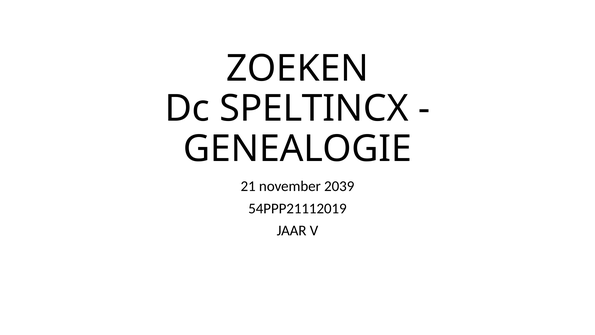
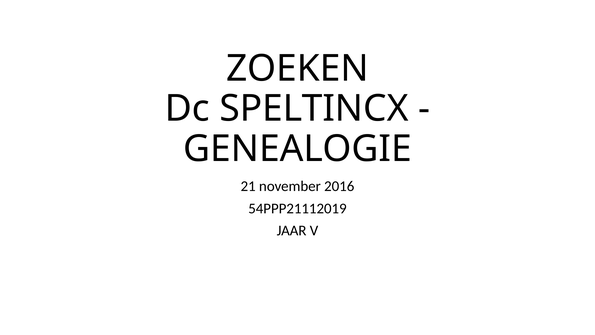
2039: 2039 -> 2016
